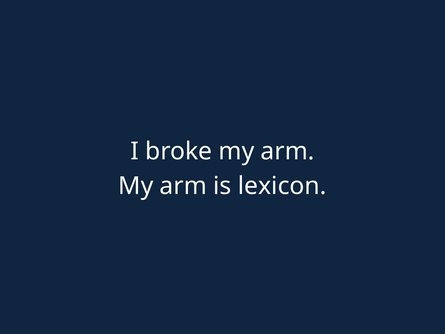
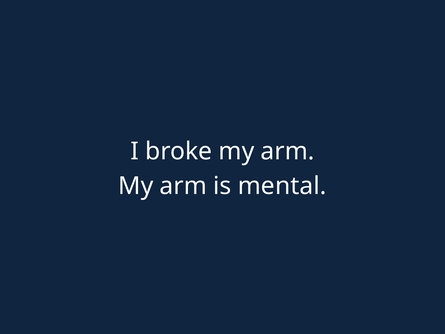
lexicon: lexicon -> mental
